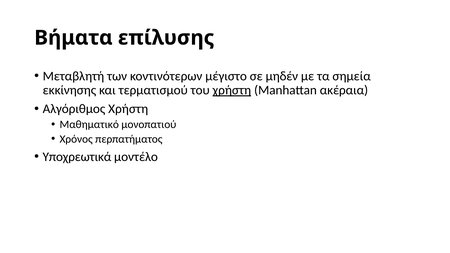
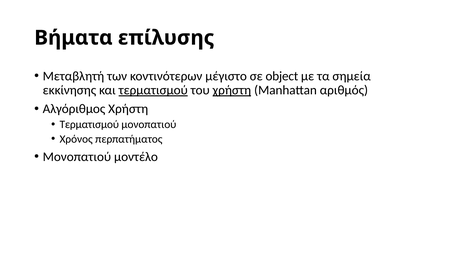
μηδέν: μηδέν -> object
τερματισμού at (153, 90) underline: none -> present
ακέραια: ακέραια -> αριθμός
Μαθηματικό at (89, 125): Μαθηματικό -> Τερματισμού
Υποχρεωτικά at (77, 157): Υποχρεωτικά -> Μονοπατιού
